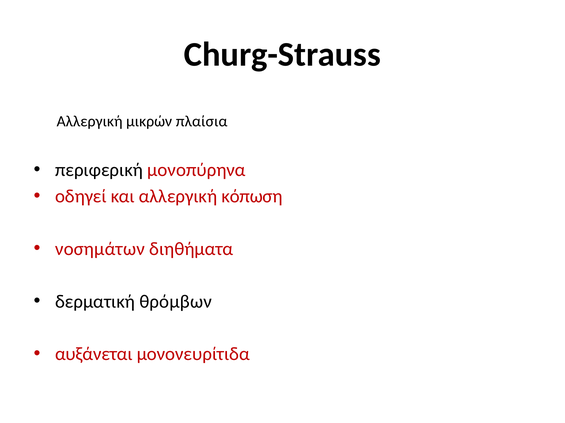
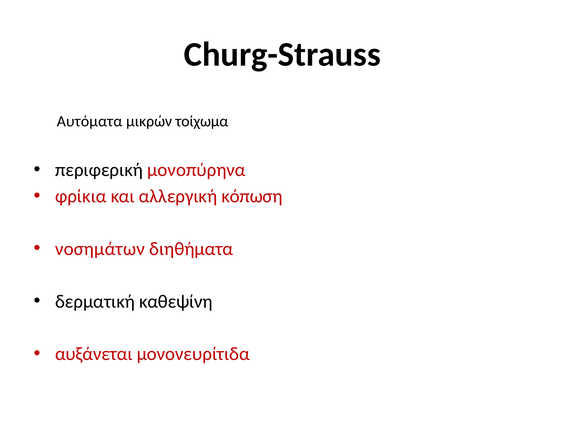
Αλλεργική at (90, 122): Αλλεργική -> Αυτόματα
πλαίσια: πλαίσια -> τοίχωμα
οδηγεί: οδηγεί -> φρίκια
θρόμβων: θρόμβων -> καθεψίνη
